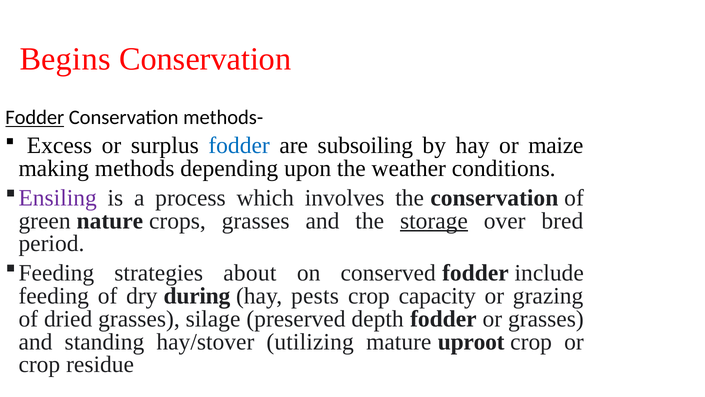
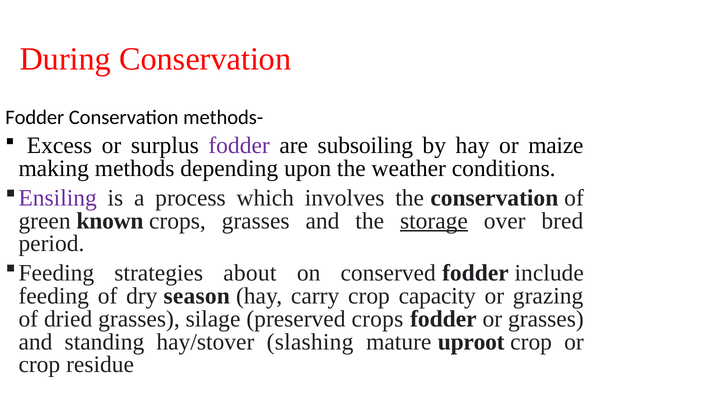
Begins: Begins -> During
Fodder at (35, 117) underline: present -> none
fodder at (239, 145) colour: blue -> purple
nature: nature -> known
during: during -> season
pests: pests -> carry
preserved depth: depth -> crops
utilizing: utilizing -> slashing
